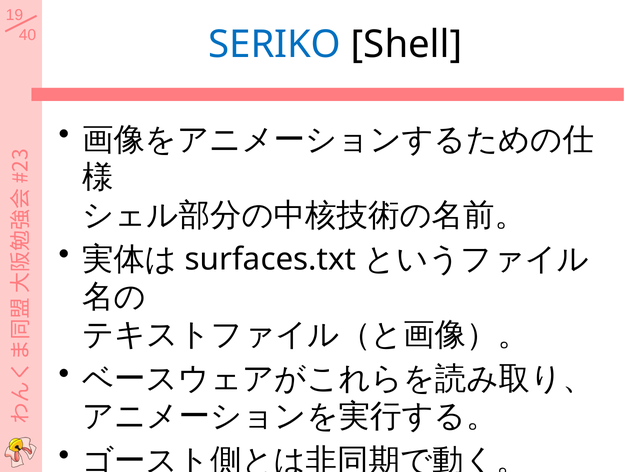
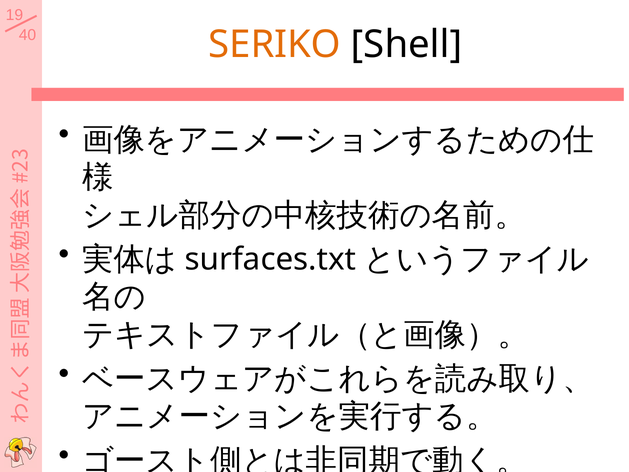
SERIKO colour: blue -> orange
